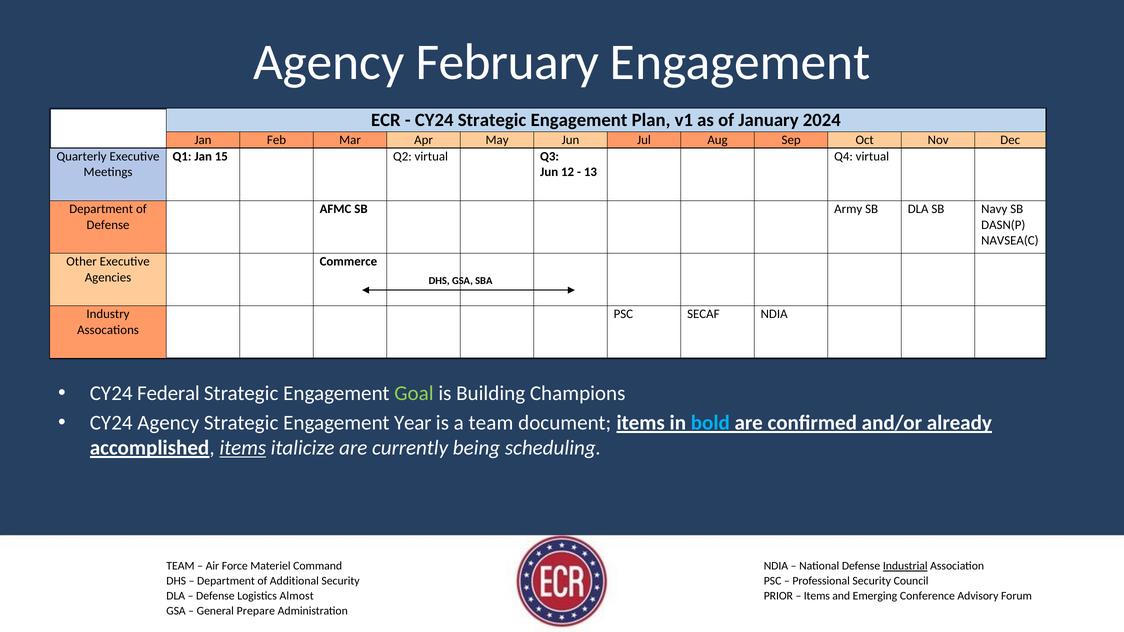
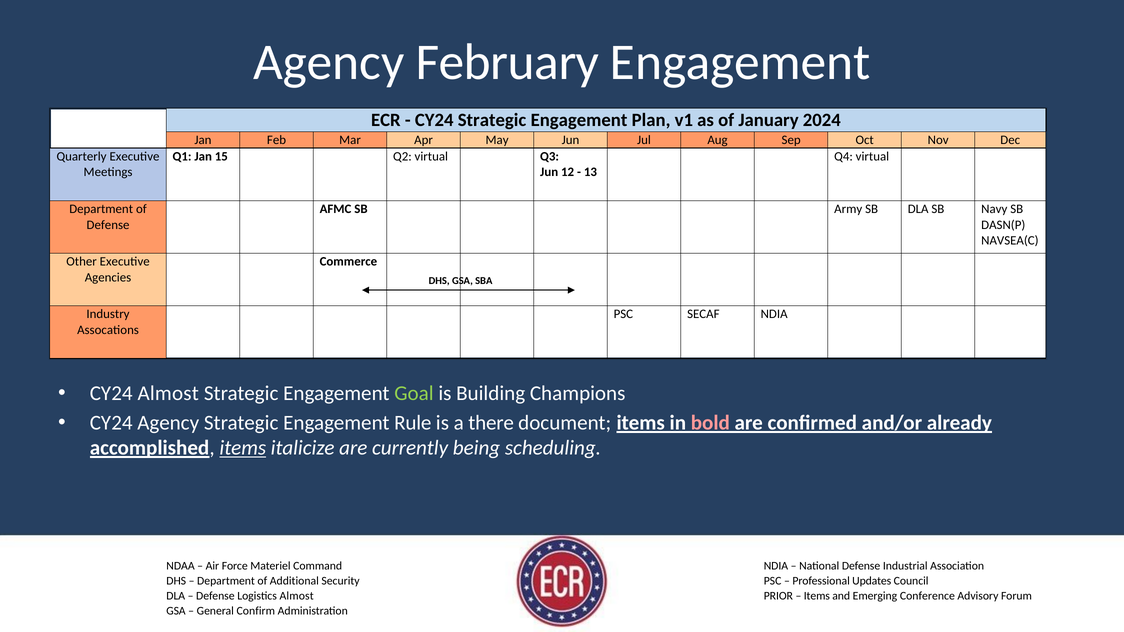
CY24 Federal: Federal -> Almost
Year: Year -> Rule
a team: team -> there
bold colour: light blue -> pink
TEAM at (180, 566): TEAM -> NDAA
Industrial underline: present -> none
Professional Security: Security -> Updates
Prepare: Prepare -> Confirm
